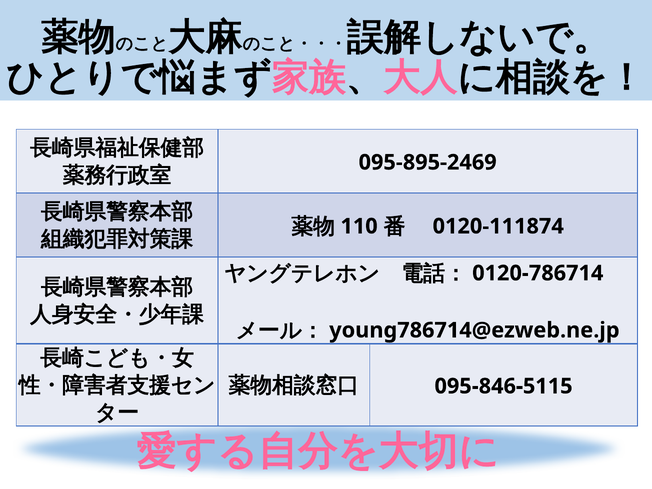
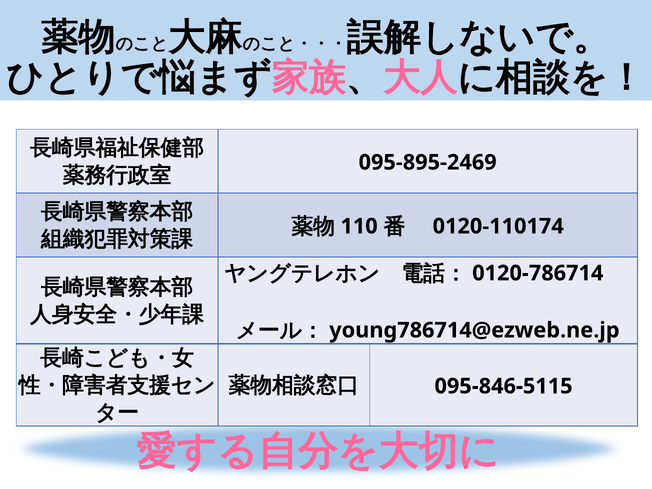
0120-111874: 0120-111874 -> 0120-110174
